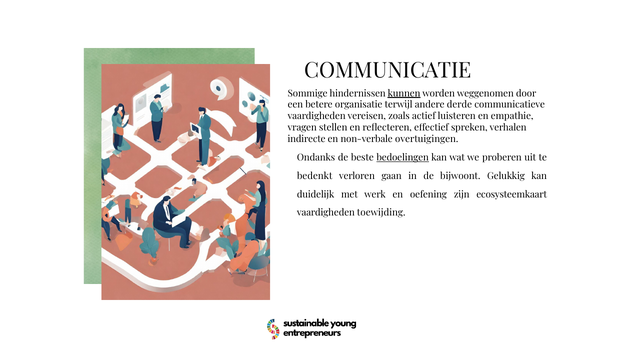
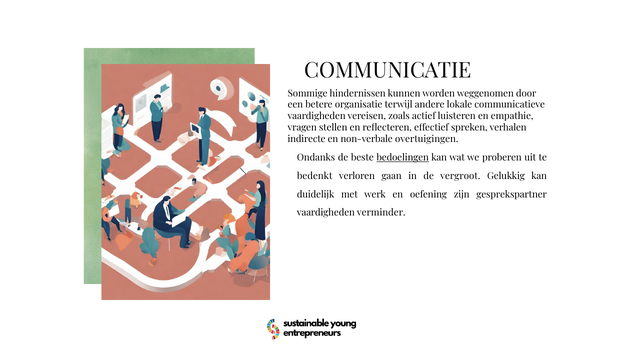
kunnen underline: present -> none
derde: derde -> lokale
bijwoont: bijwoont -> vergroot
ecosysteemkaart: ecosysteemkaart -> gesprekspartner
toewijding: toewijding -> verminder
